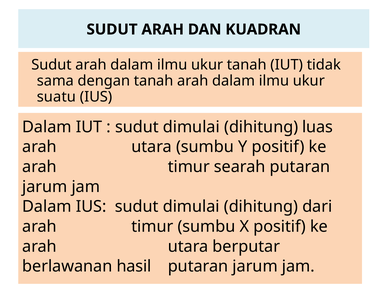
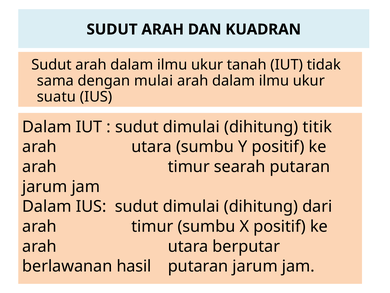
dengan tanah: tanah -> mulai
luas: luas -> titik
